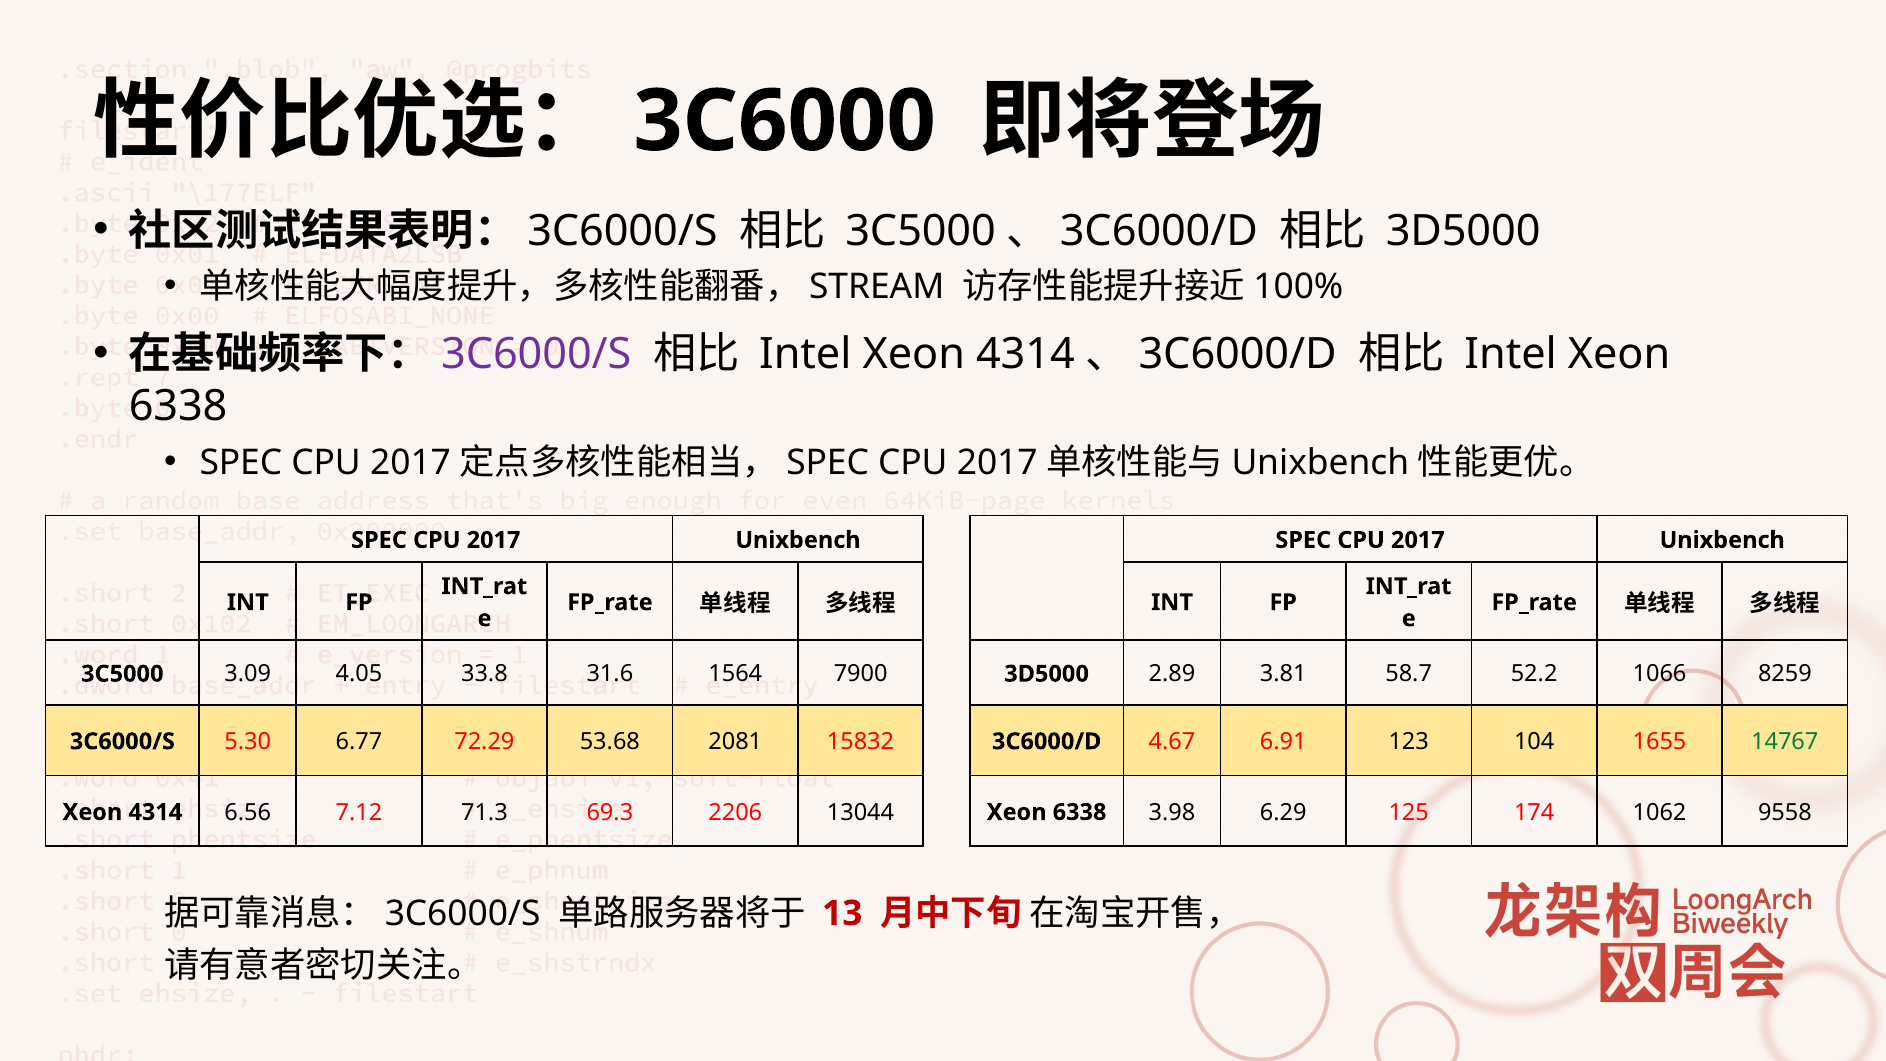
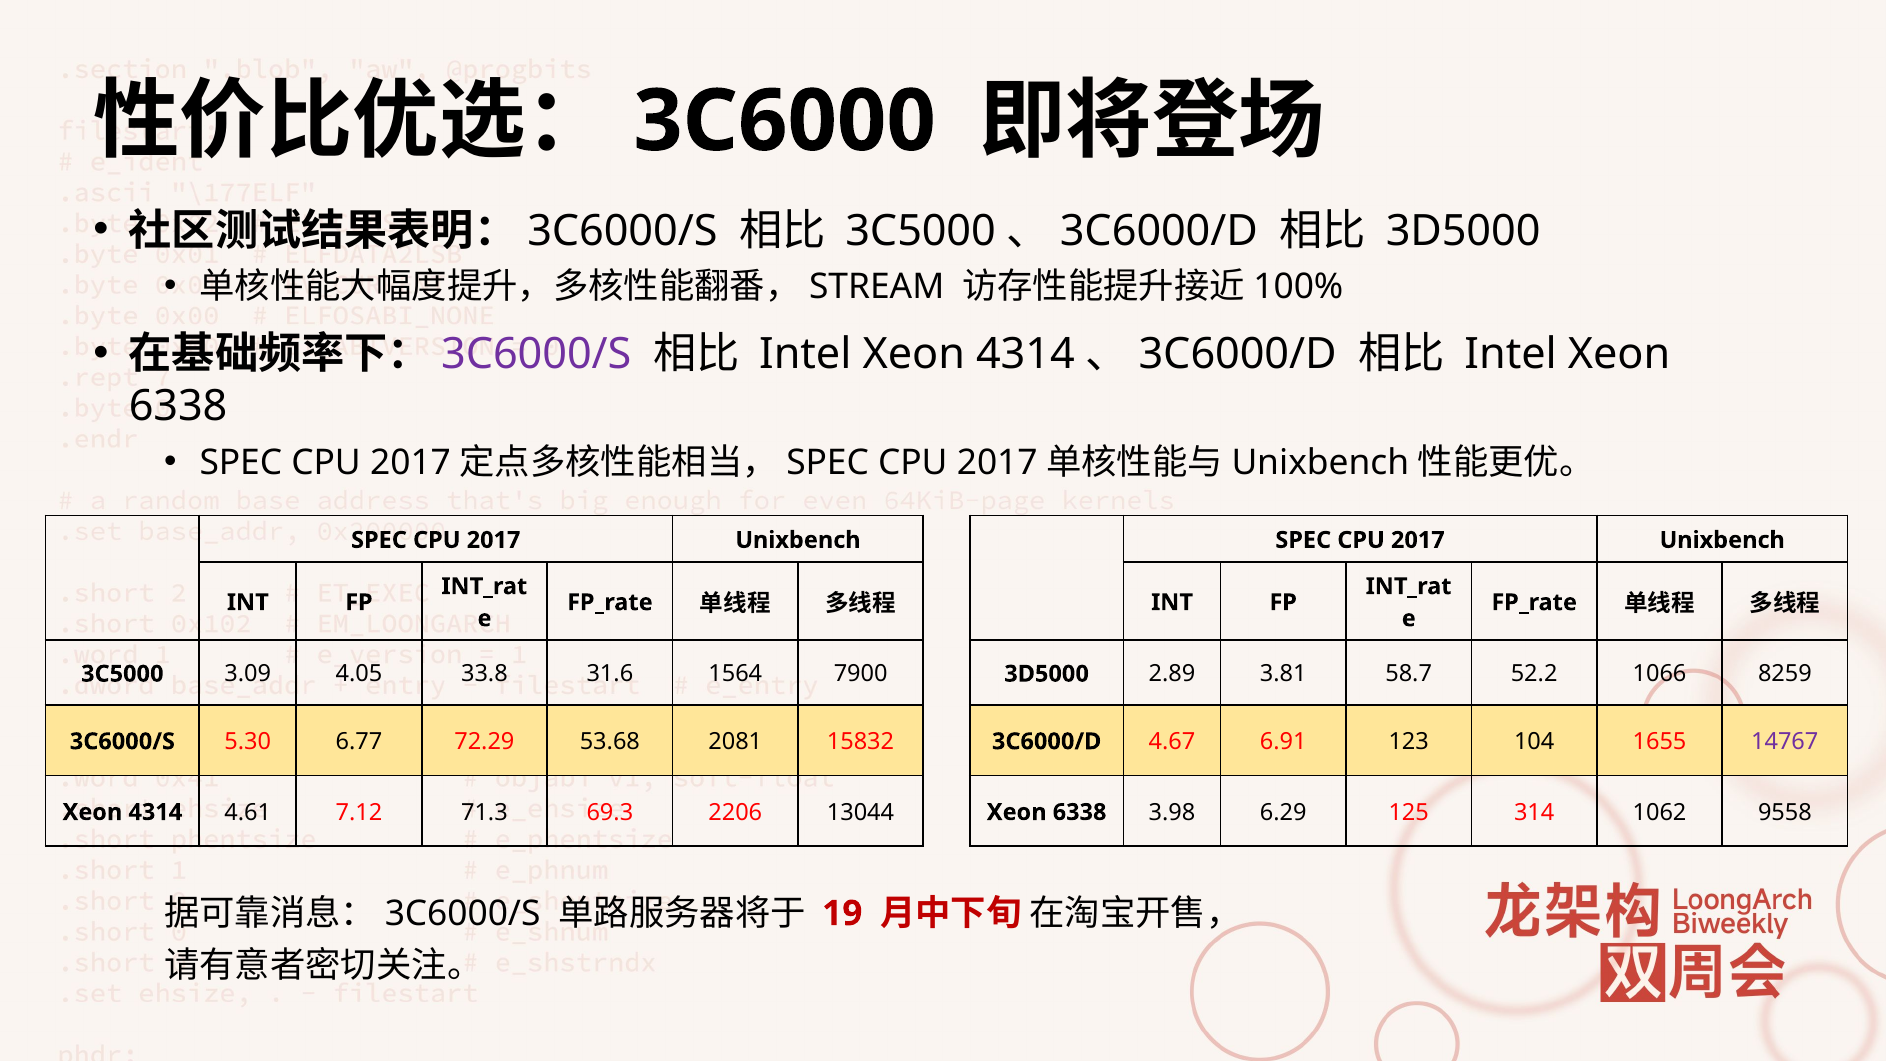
14767 colour: green -> purple
6.56: 6.56 -> 4.61
174: 174 -> 314
13: 13 -> 19
